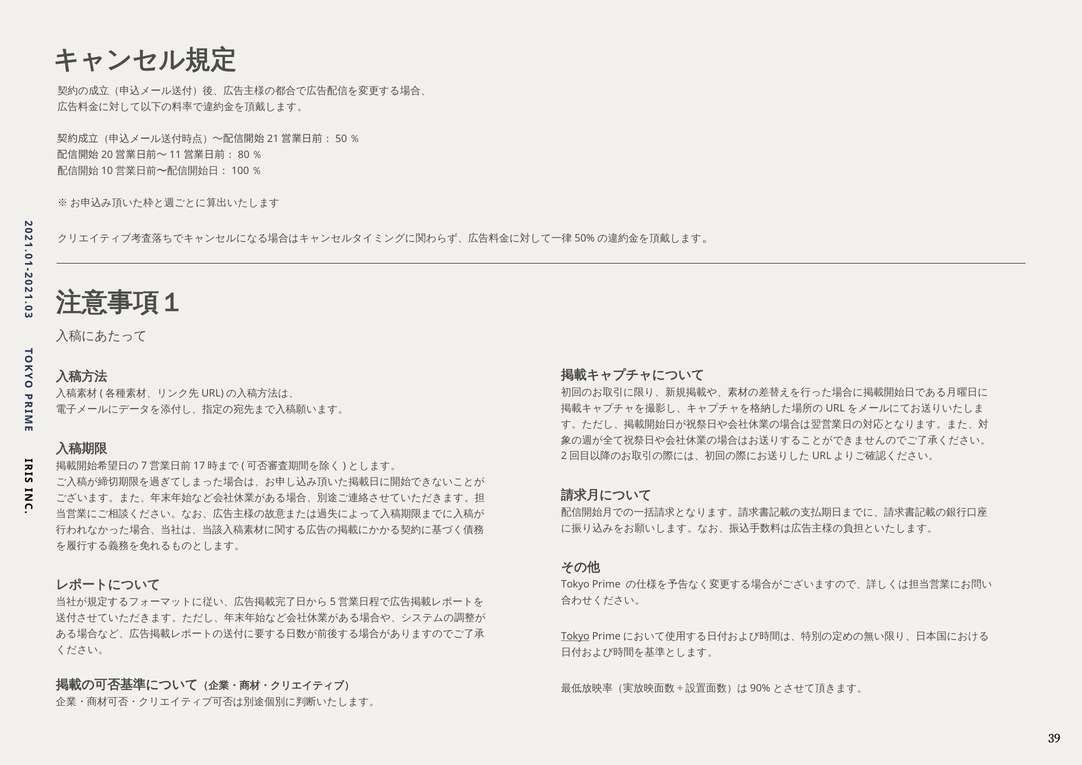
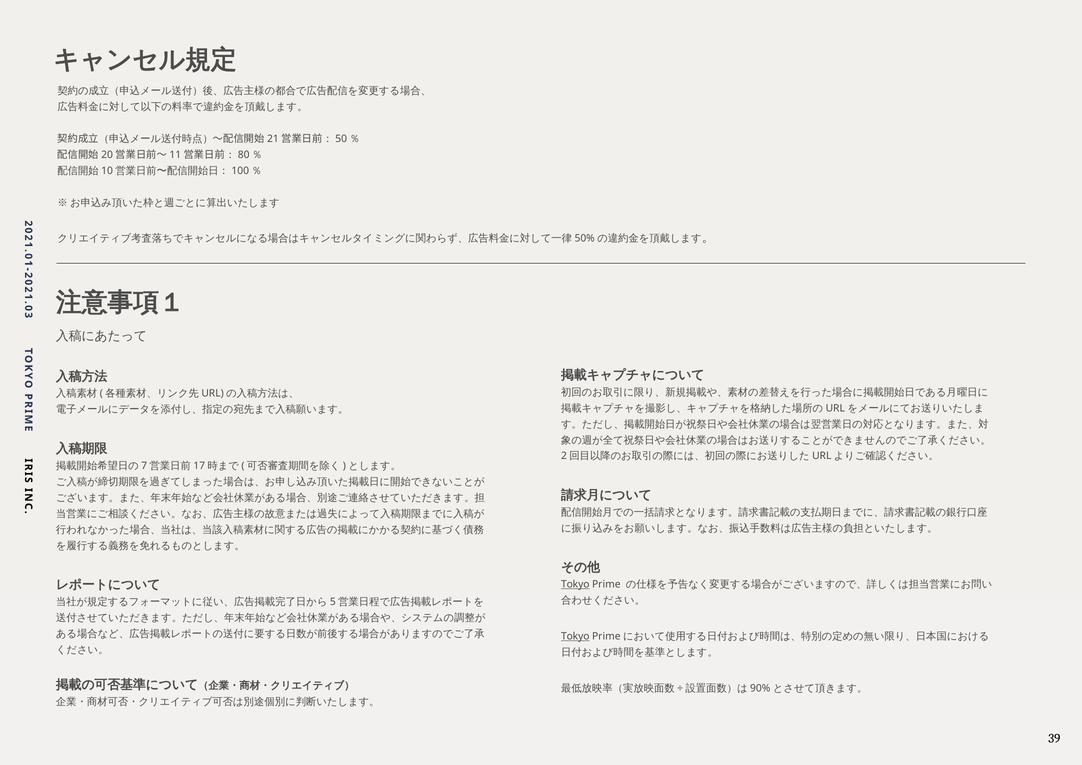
Tokyo at (575, 584) underline: none -> present
